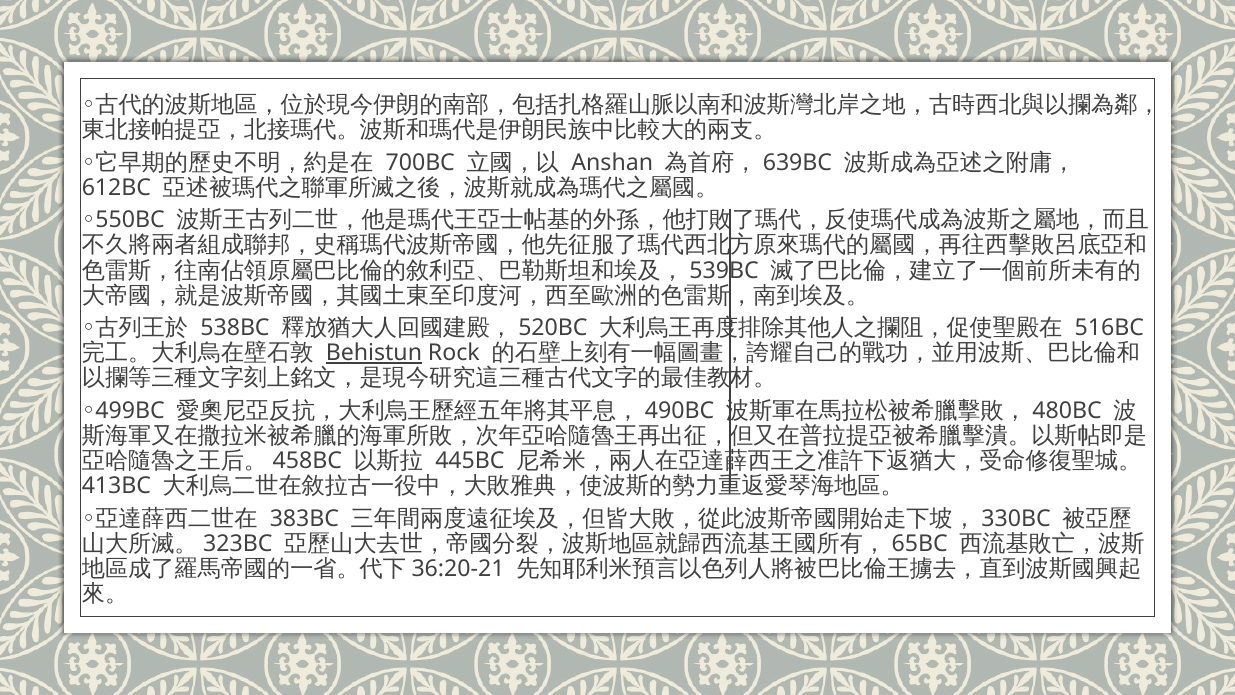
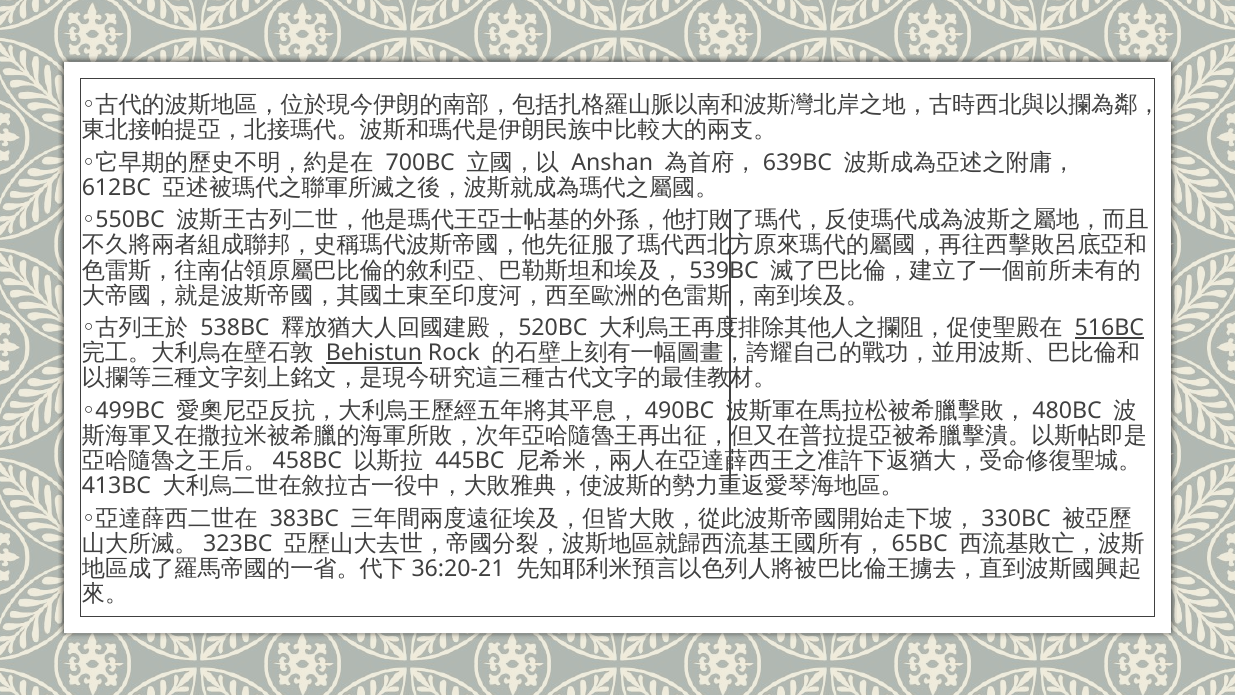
516BC underline: none -> present
